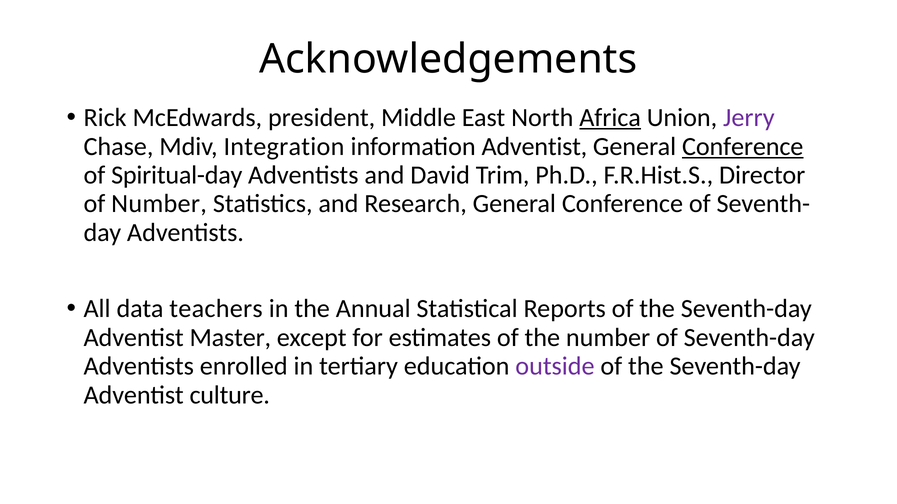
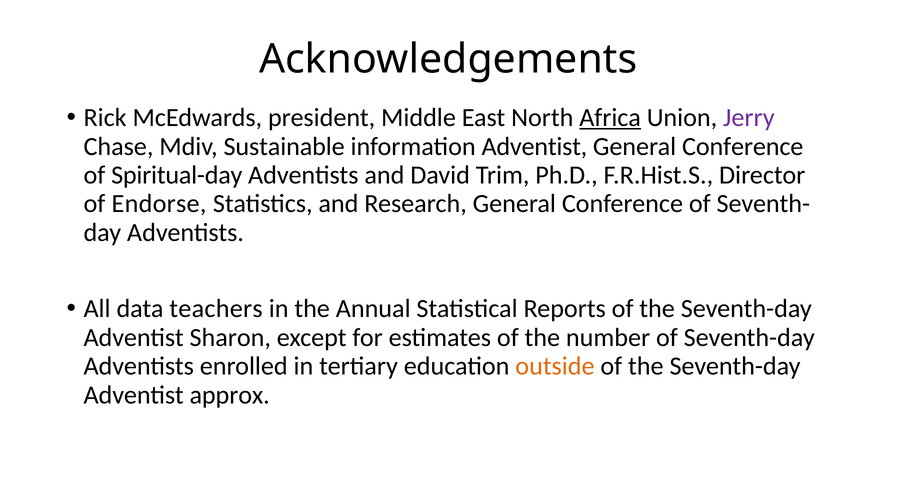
Integration: Integration -> Sustainable
Conference at (743, 147) underline: present -> none
of Number: Number -> Endorse
Master: Master -> Sharon
outside colour: purple -> orange
culture: culture -> approx
